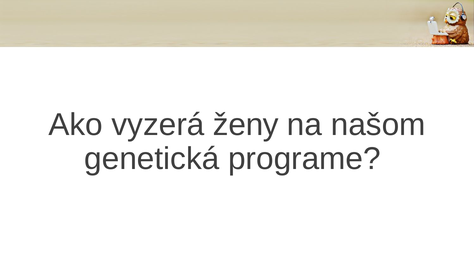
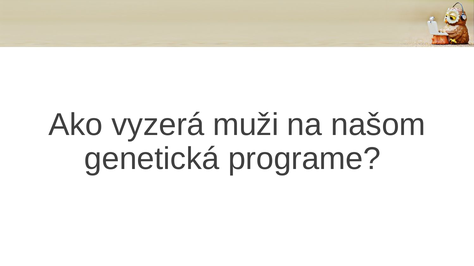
ženy: ženy -> muži
